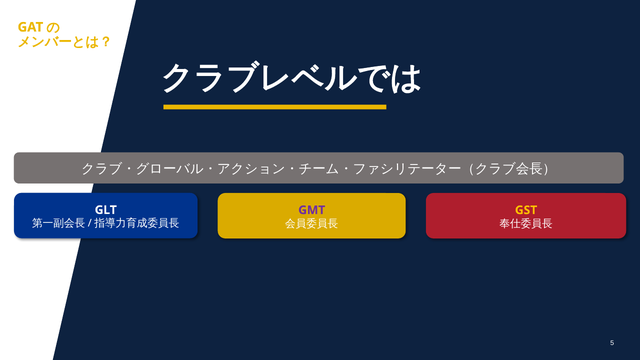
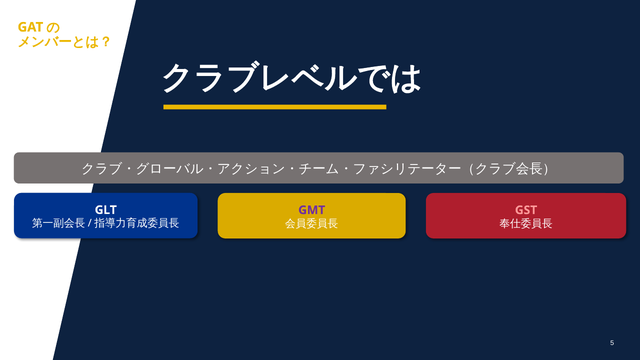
GST colour: yellow -> pink
